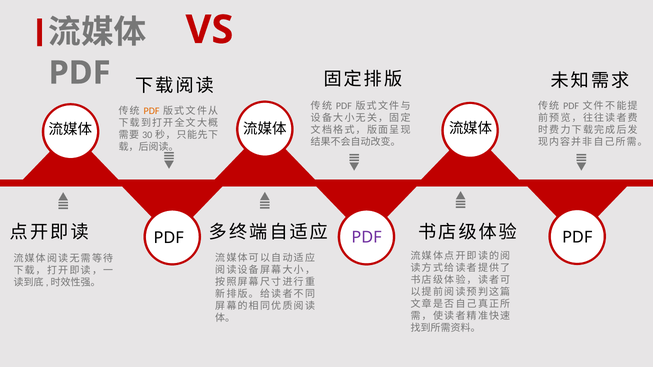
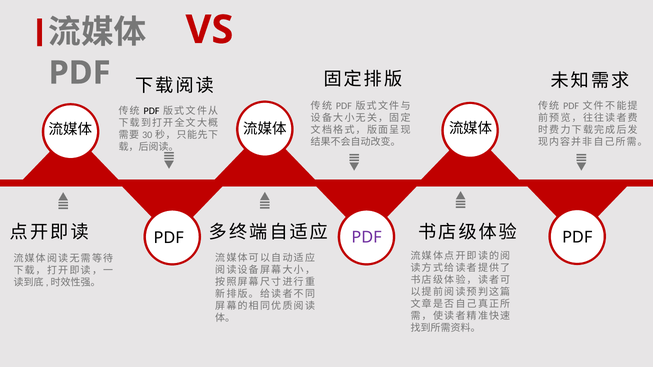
PDF at (152, 111) colour: orange -> black
